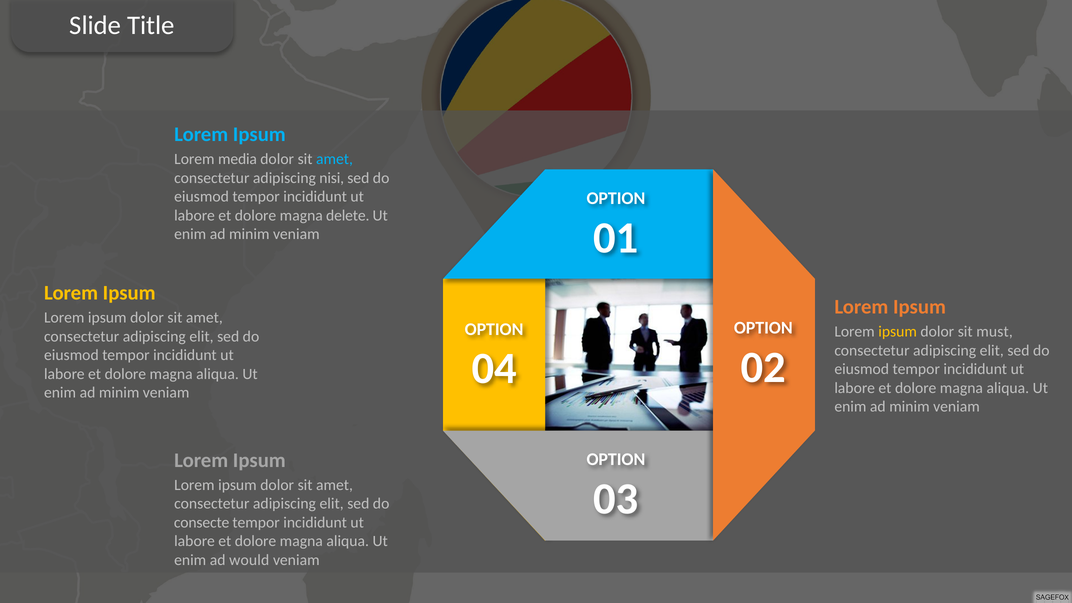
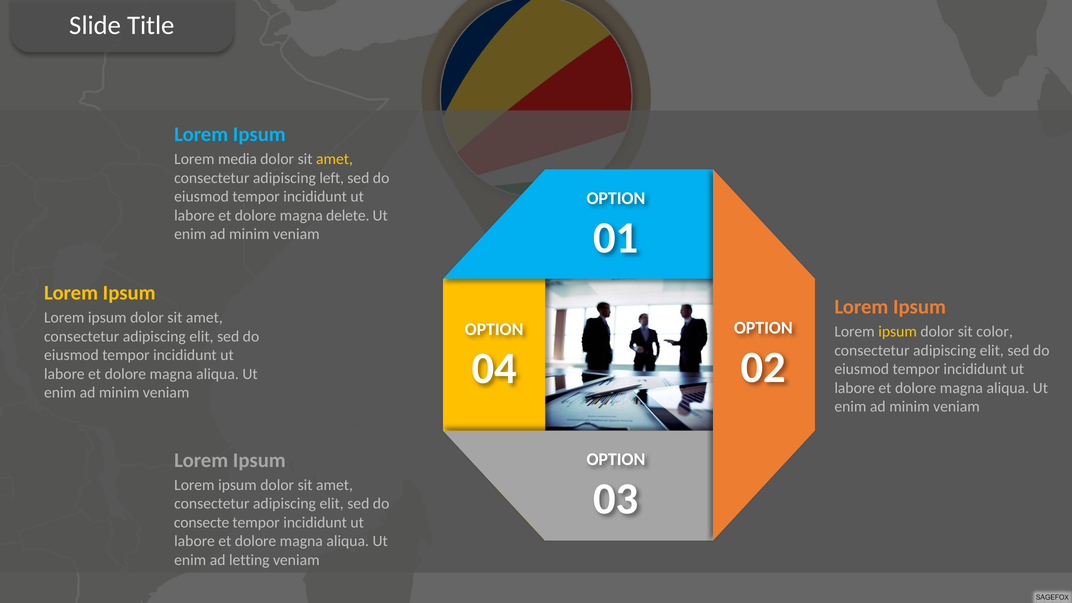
amet at (335, 159) colour: light blue -> yellow
nisi: nisi -> left
must: must -> color
would: would -> letting
